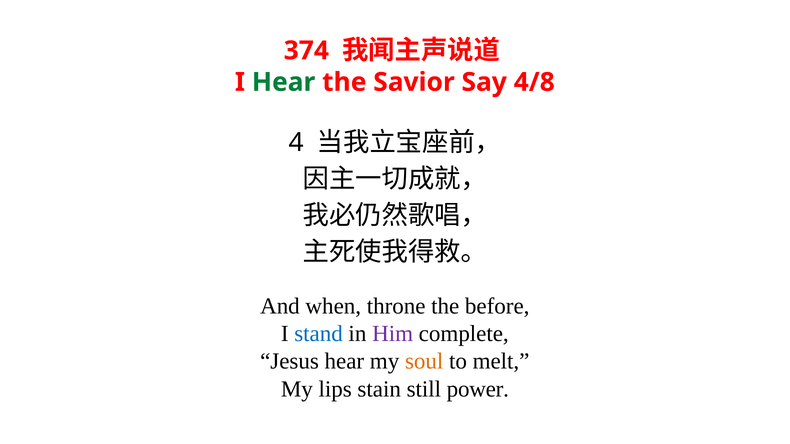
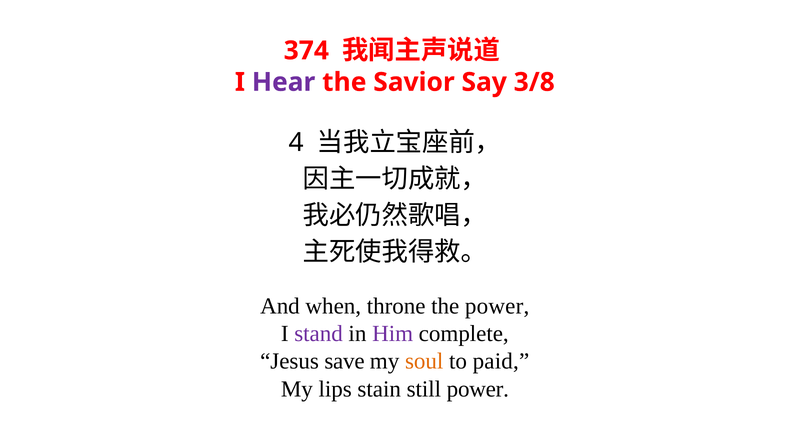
Hear at (284, 82) colour: green -> purple
4/8: 4/8 -> 3/8
the before: before -> power
stand colour: blue -> purple
Jesus hear: hear -> save
melt: melt -> paid
